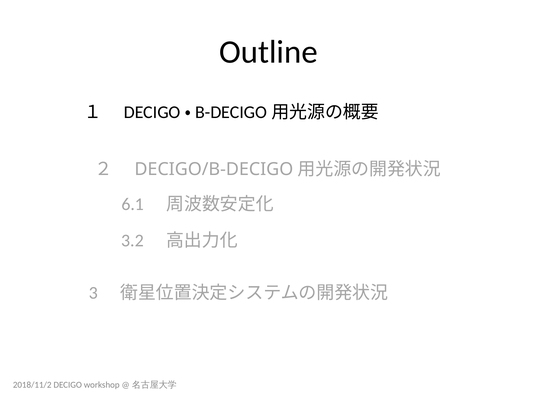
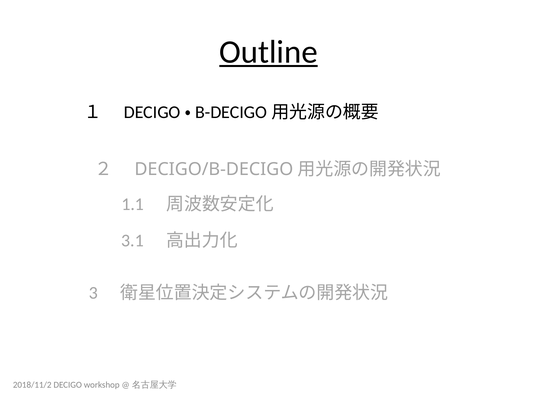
Outline underline: none -> present
6.1: 6.1 -> 1.1
3.2: 3.2 -> 3.1
